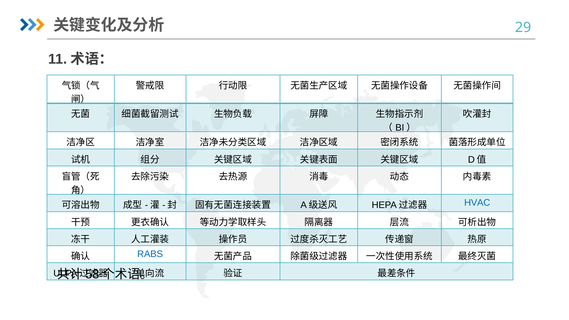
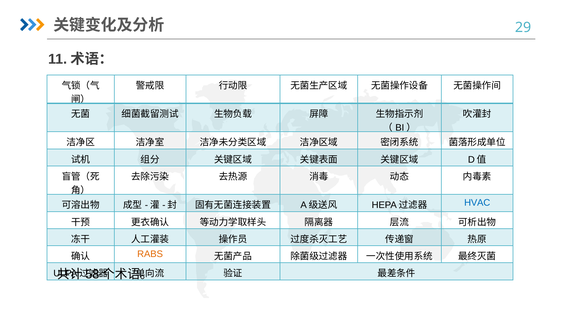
RABS colour: blue -> orange
